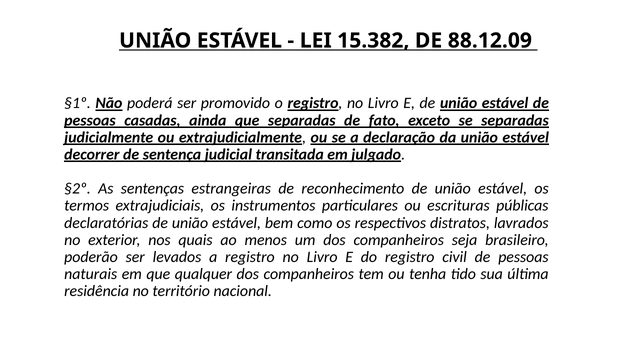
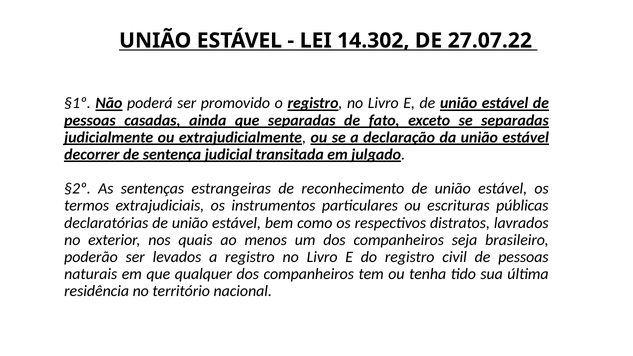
15.382: 15.382 -> 14.302
88.12.09: 88.12.09 -> 27.07.22
